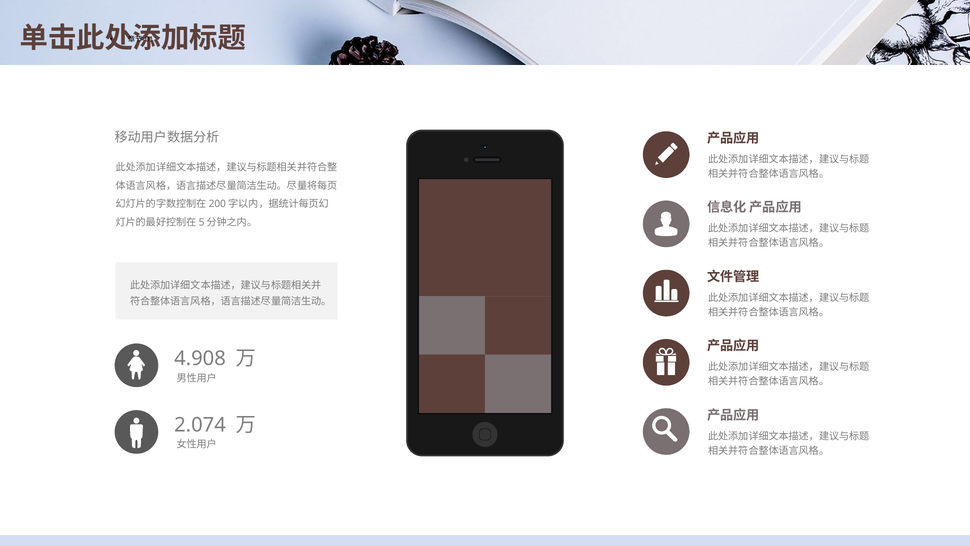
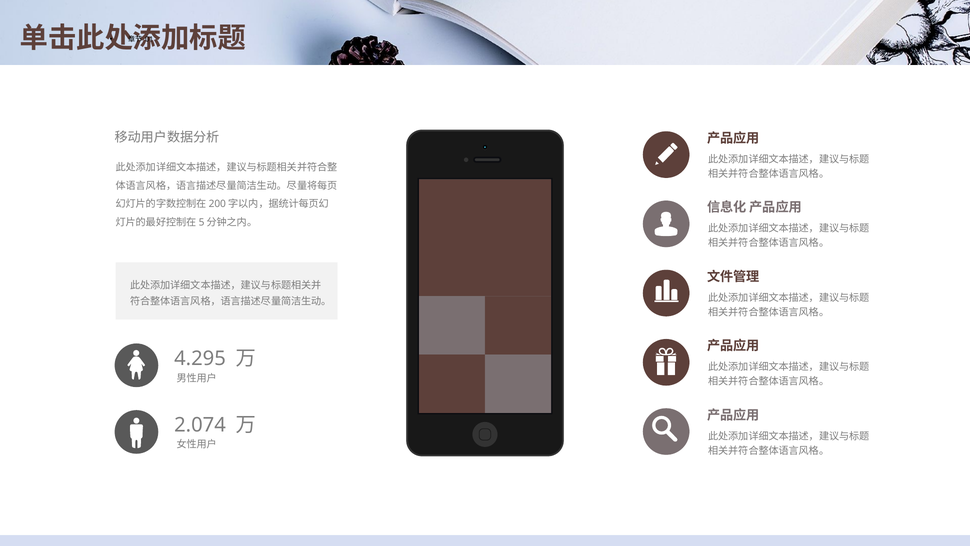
4.908: 4.908 -> 4.295
